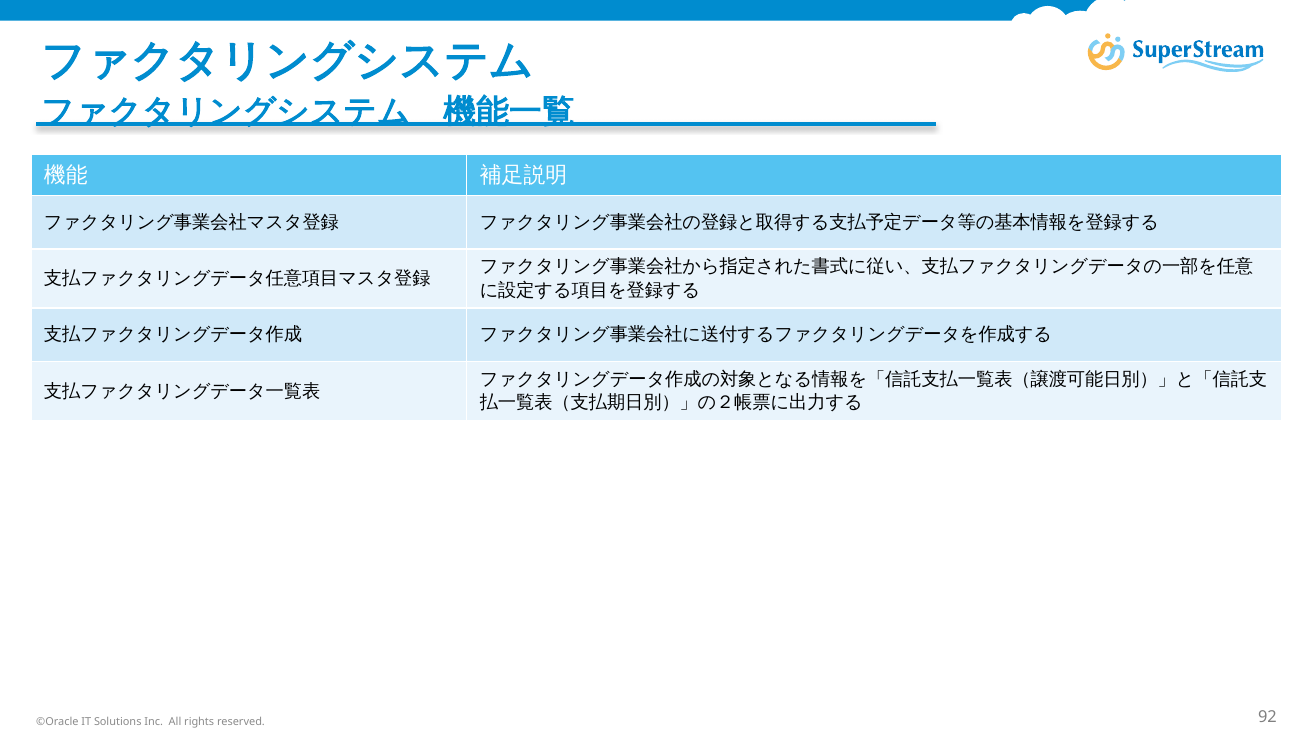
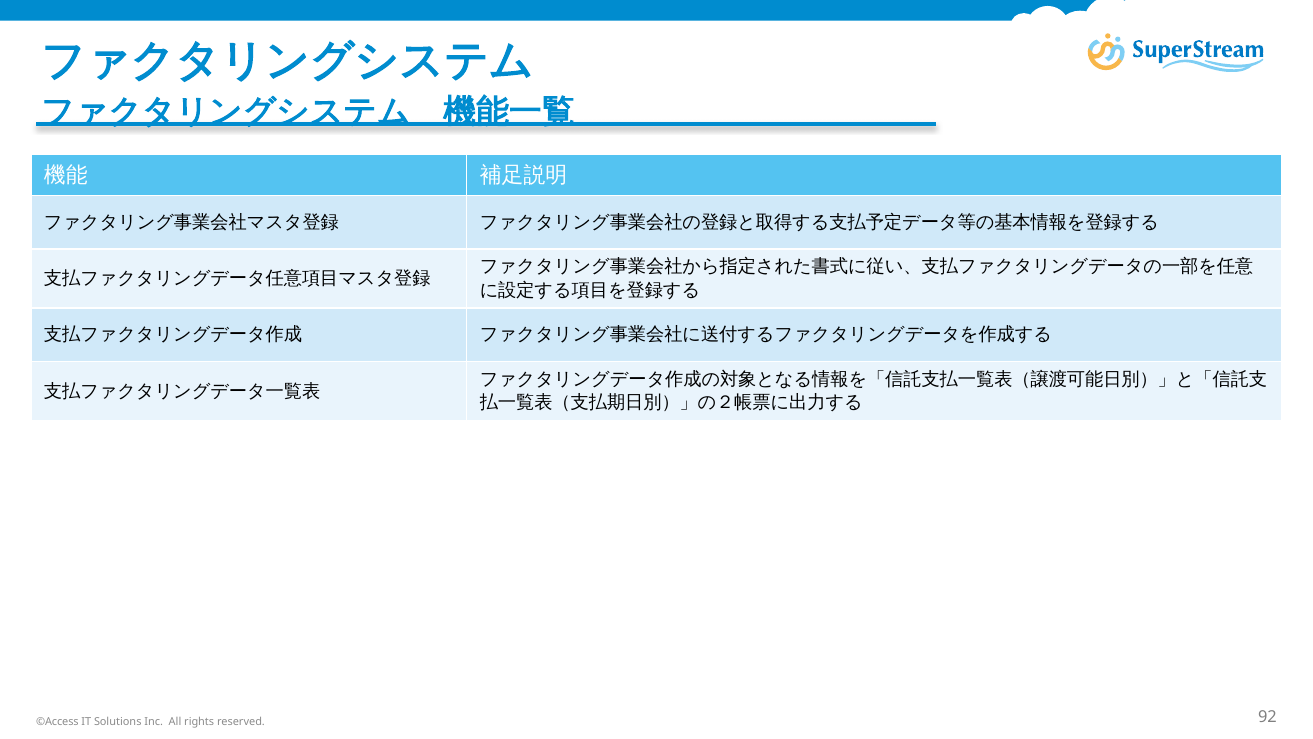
©Oracle: ©Oracle -> ©Access
